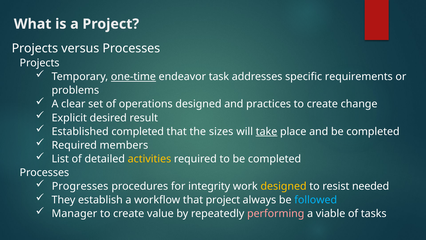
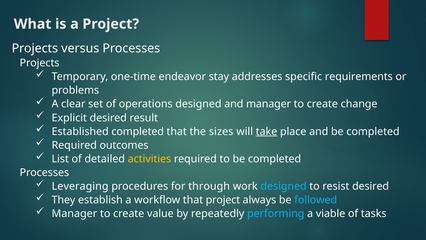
one-time underline: present -> none
task: task -> stay
and practices: practices -> manager
members: members -> outcomes
Progresses: Progresses -> Leveraging
integrity: integrity -> through
designed at (284, 186) colour: yellow -> light blue
resist needed: needed -> desired
performing colour: pink -> light blue
